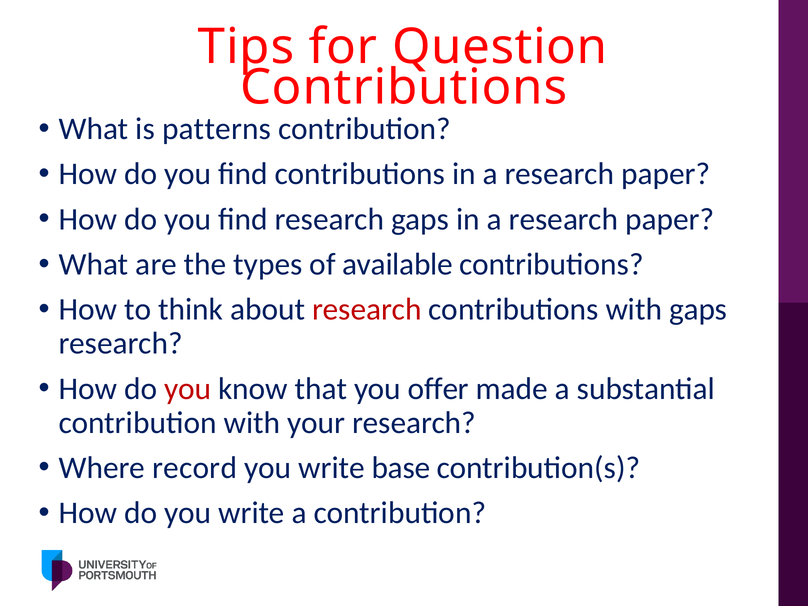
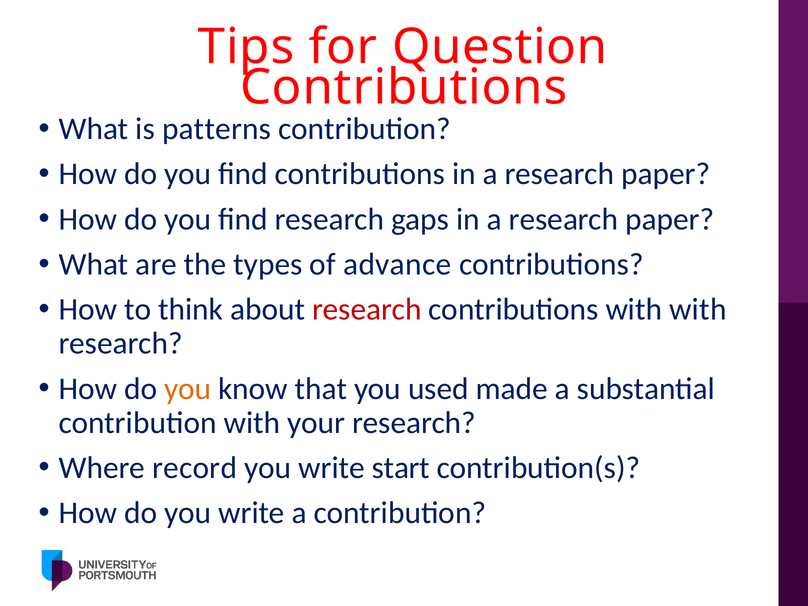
available: available -> advance
with gaps: gaps -> with
you at (188, 389) colour: red -> orange
offer: offer -> used
base: base -> start
